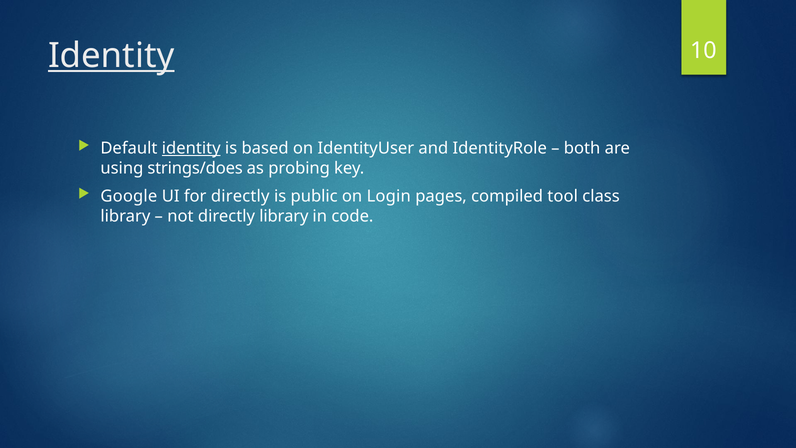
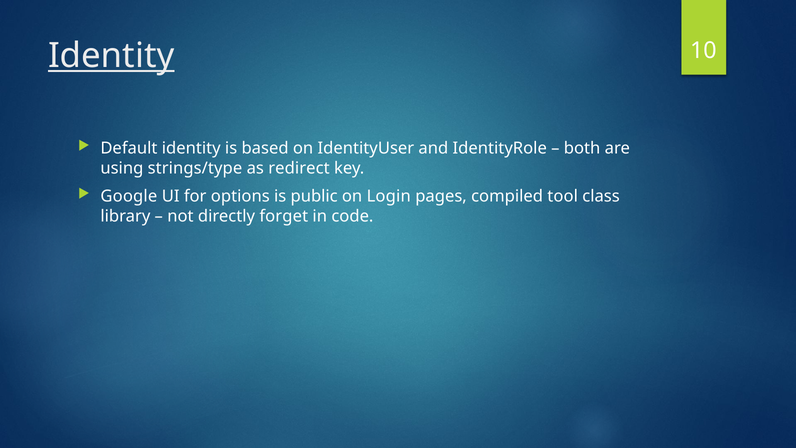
identity at (191, 148) underline: present -> none
strings/does: strings/does -> strings/type
probing: probing -> redirect
for directly: directly -> options
directly library: library -> forget
